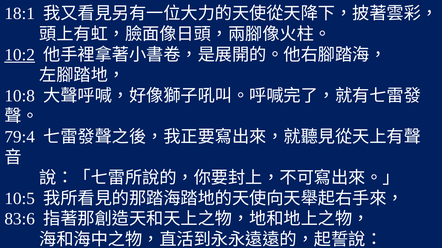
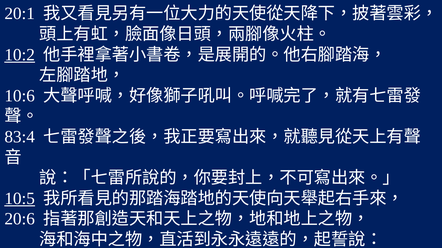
18:1: 18:1 -> 20:1
10:8: 10:8 -> 10:6
79:4: 79:4 -> 83:4
10:5 underline: none -> present
83:6: 83:6 -> 20:6
